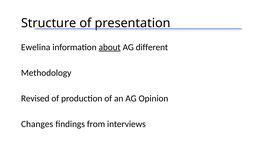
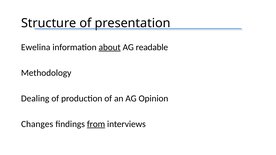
different: different -> readable
Revised: Revised -> Dealing
from underline: none -> present
